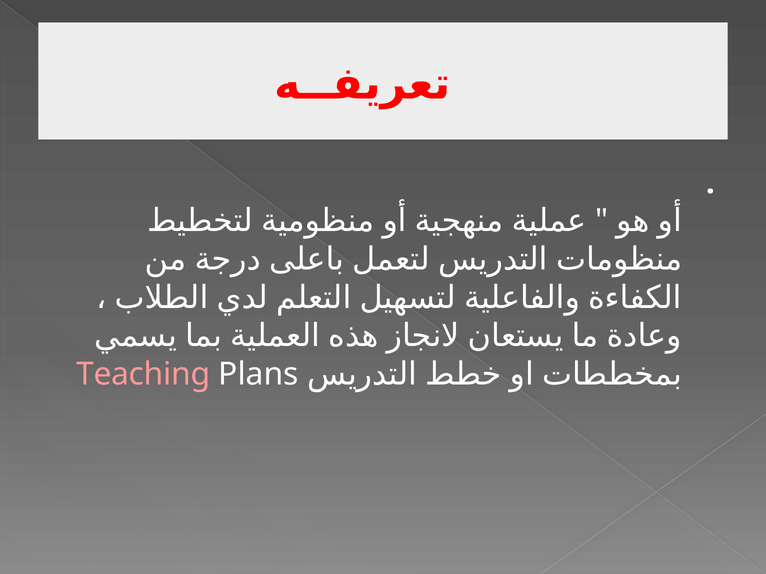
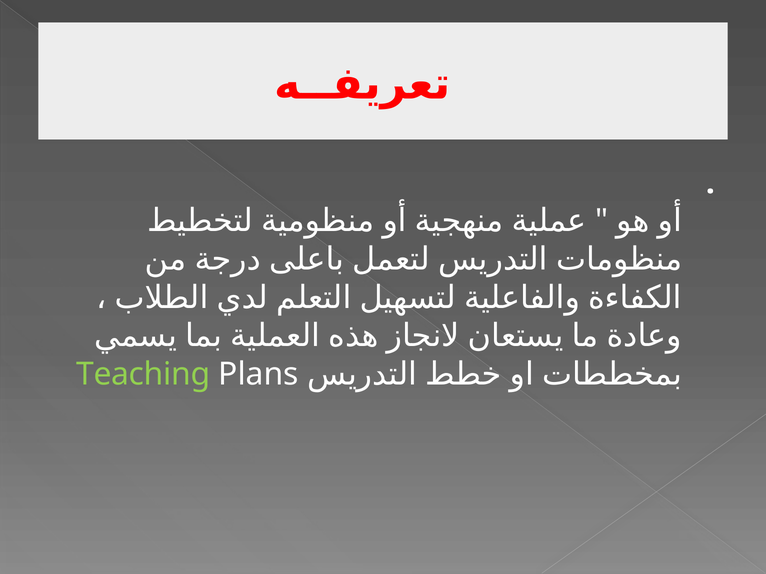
Teaching colour: pink -> light green
